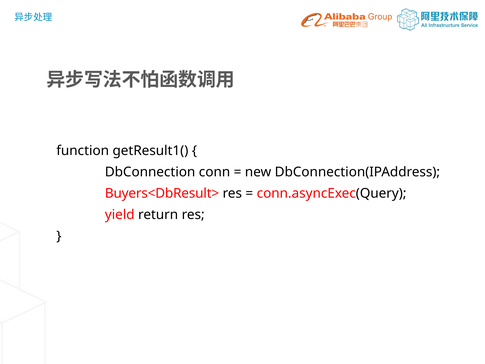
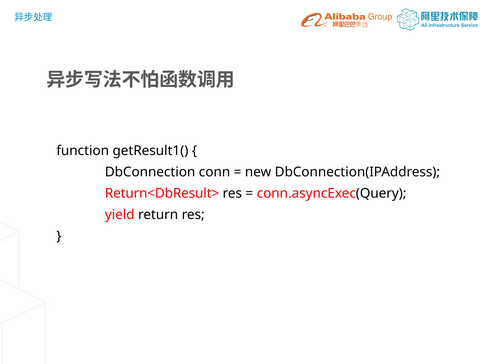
Buyers<DbResult>: Buyers<DbResult> -> Return<DbResult>
